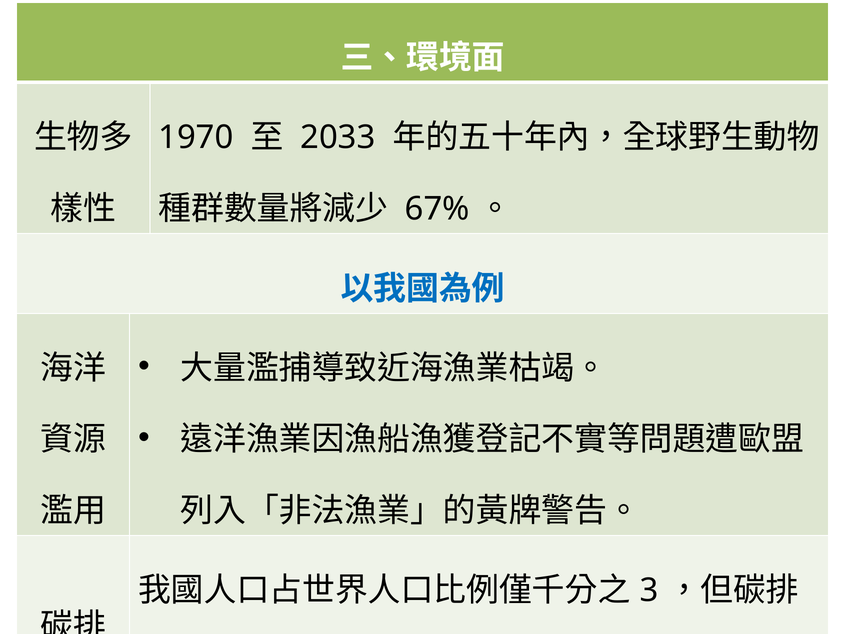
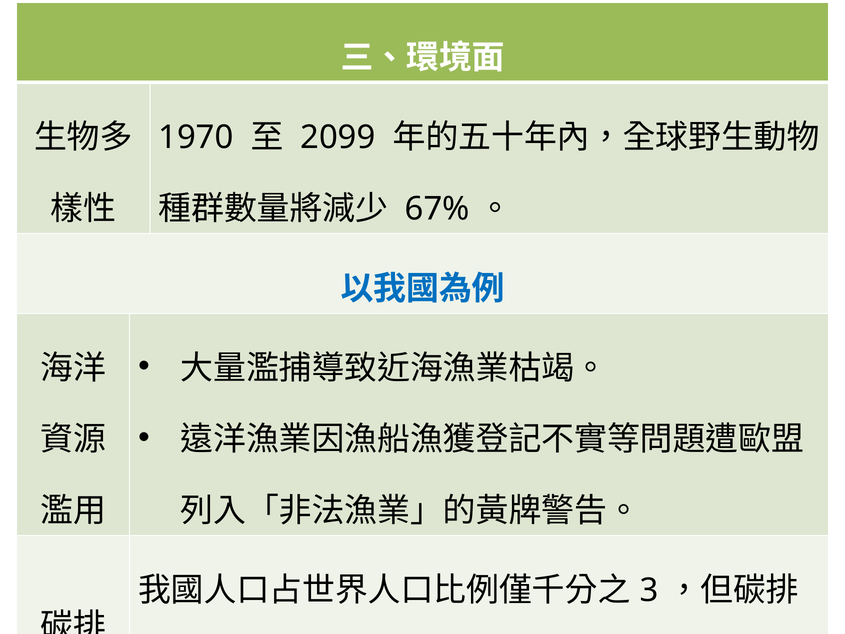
2033: 2033 -> 2099
